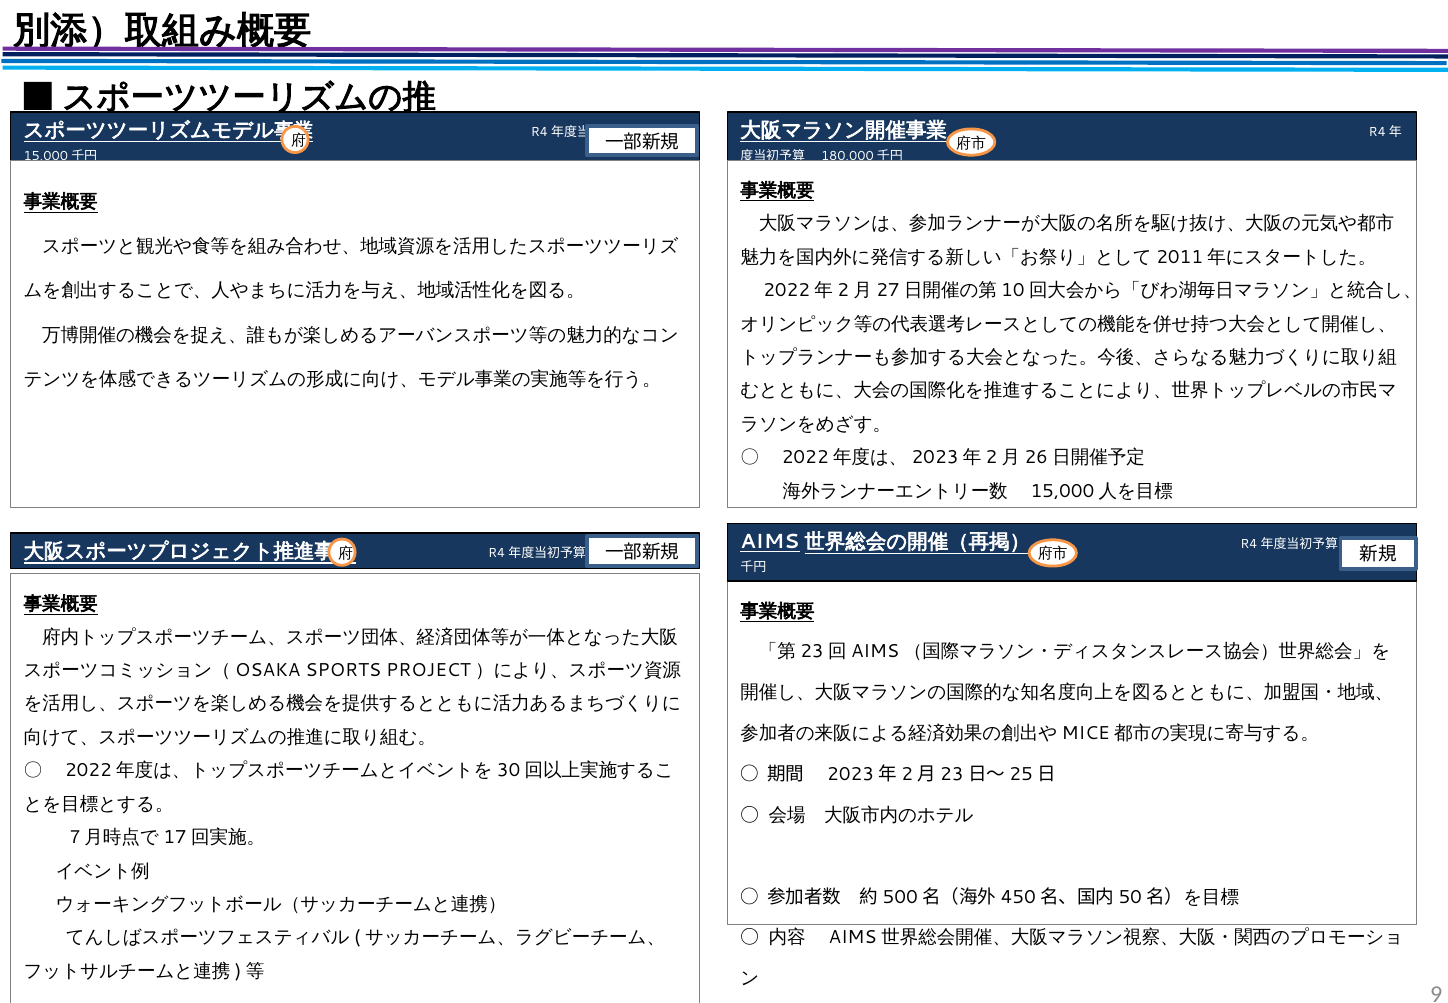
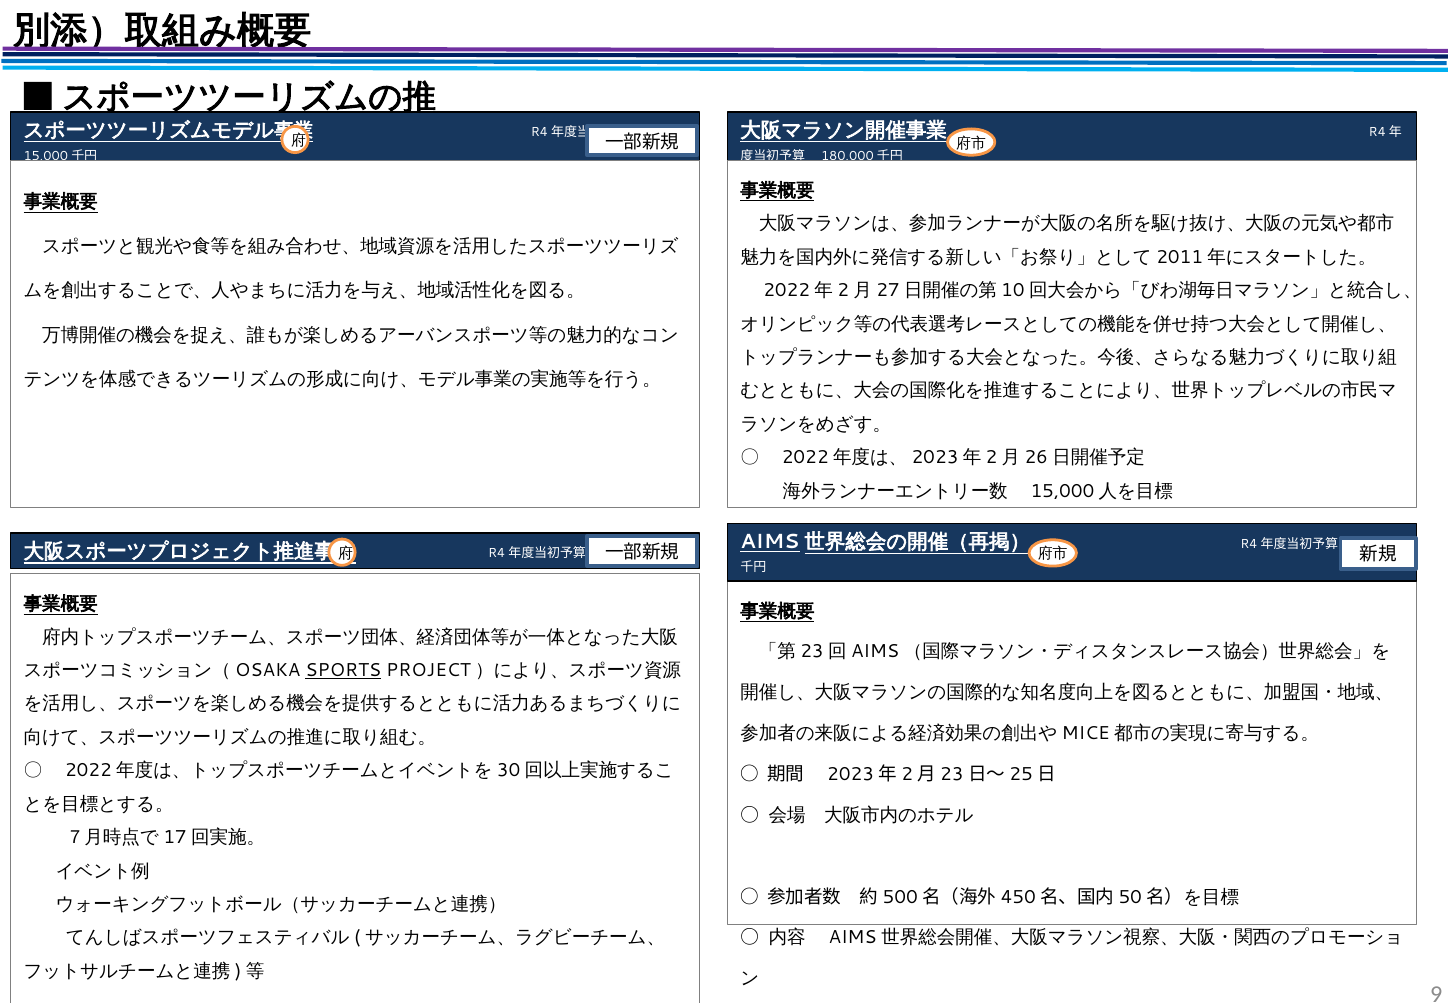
SPORTS underline: none -> present
